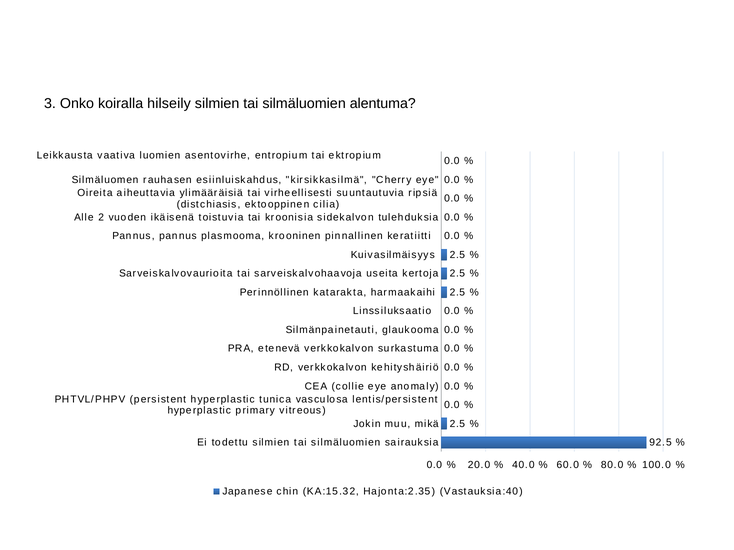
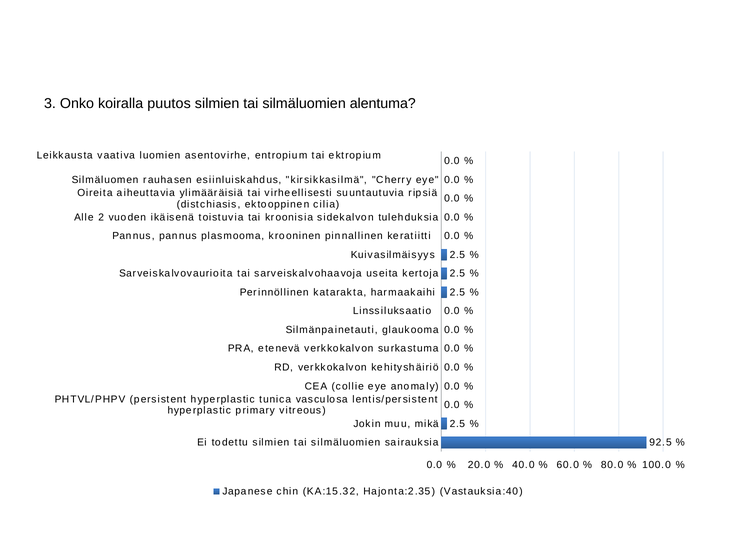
hilseily: hilseily -> puutos
